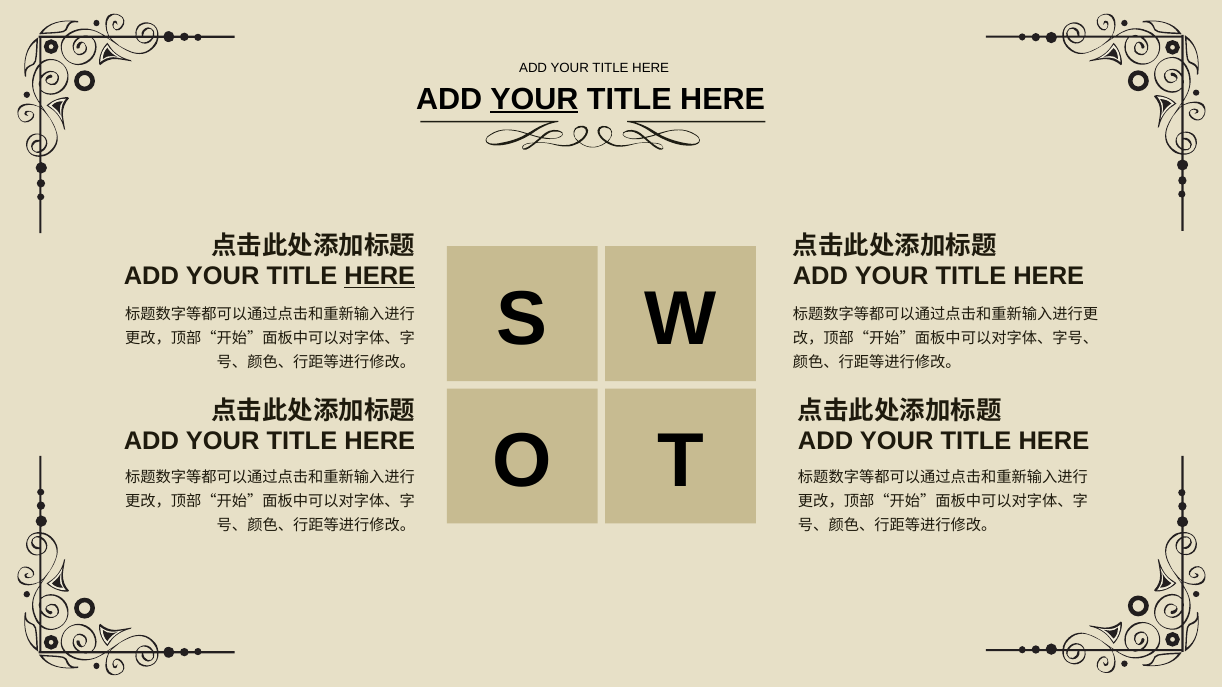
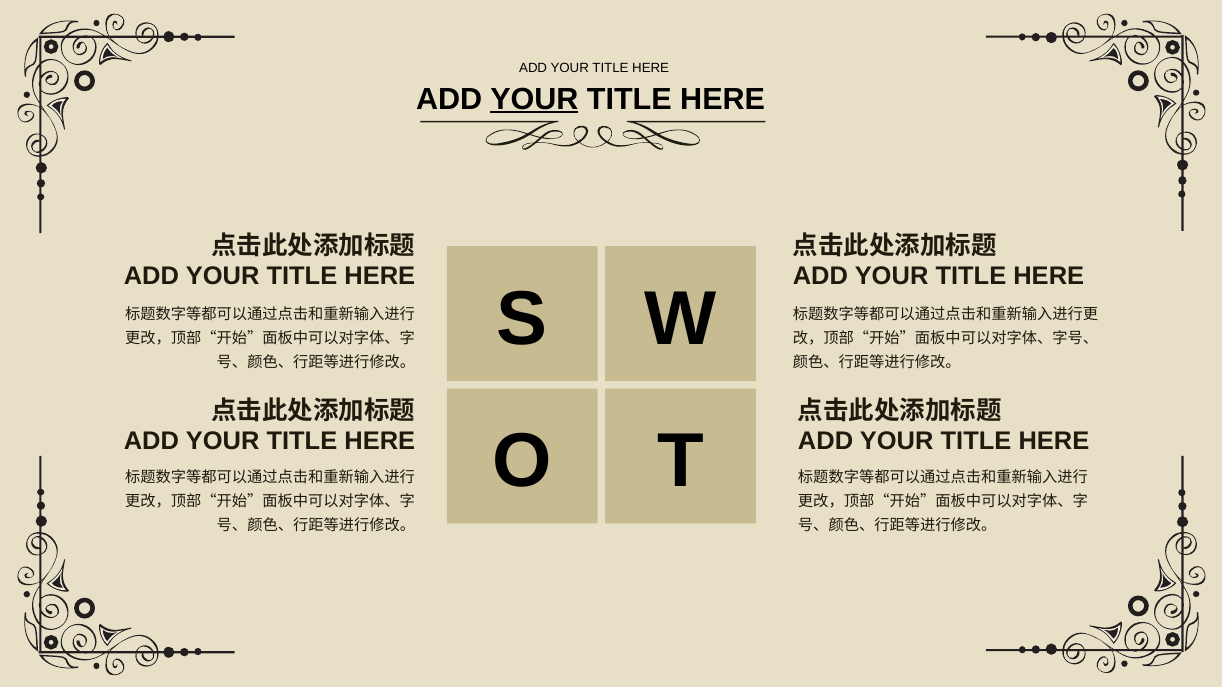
HERE at (380, 277) underline: present -> none
